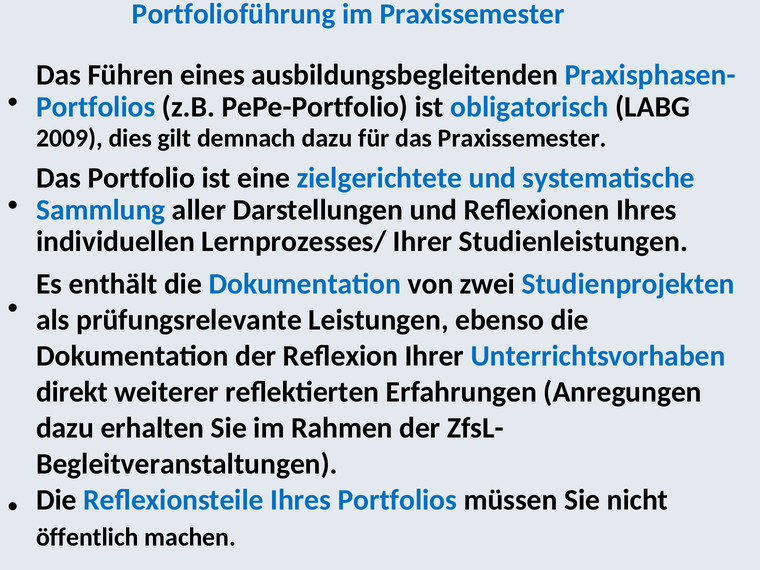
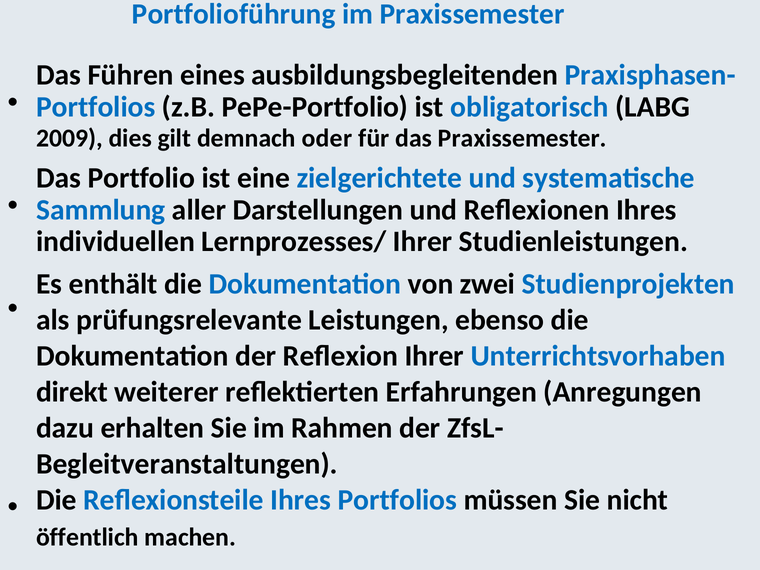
demnach dazu: dazu -> oder
